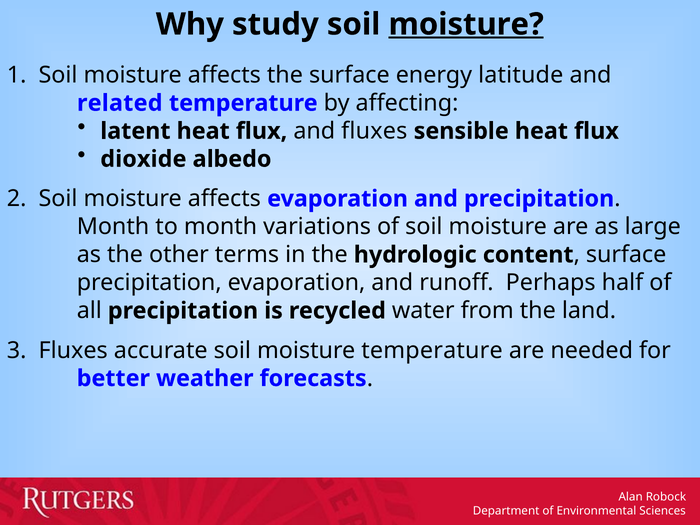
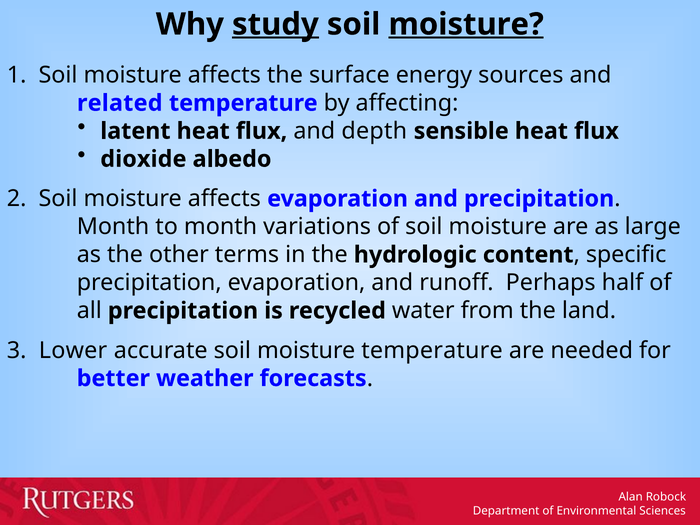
study underline: none -> present
latitude: latitude -> sources
and fluxes: fluxes -> depth
surface at (626, 255): surface -> specific
3 Fluxes: Fluxes -> Lower
